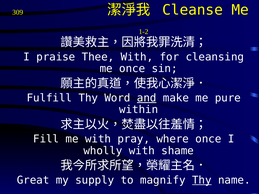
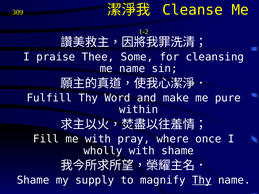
Thee With: With -> Some
me once: once -> name
and underline: present -> none
Great at (33, 180): Great -> Shame
